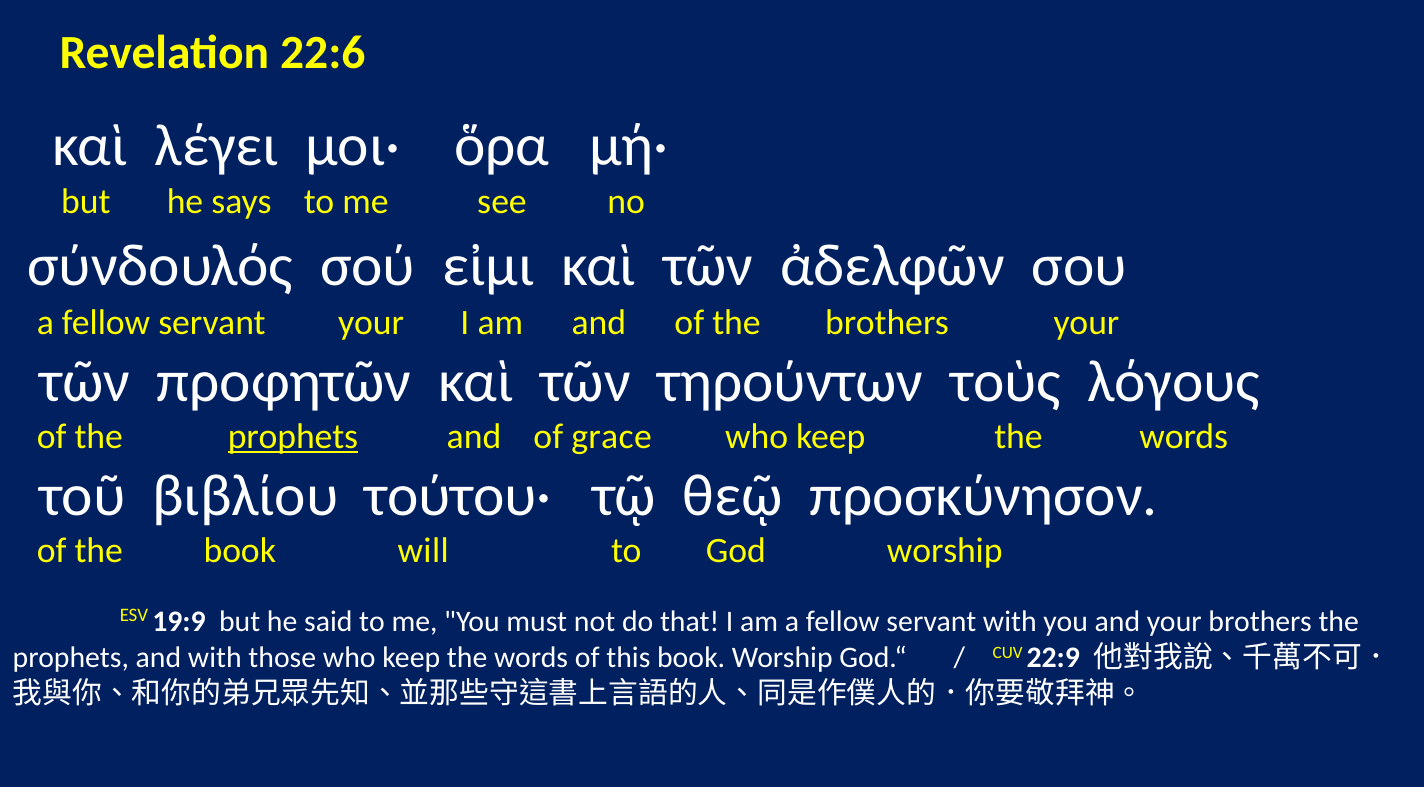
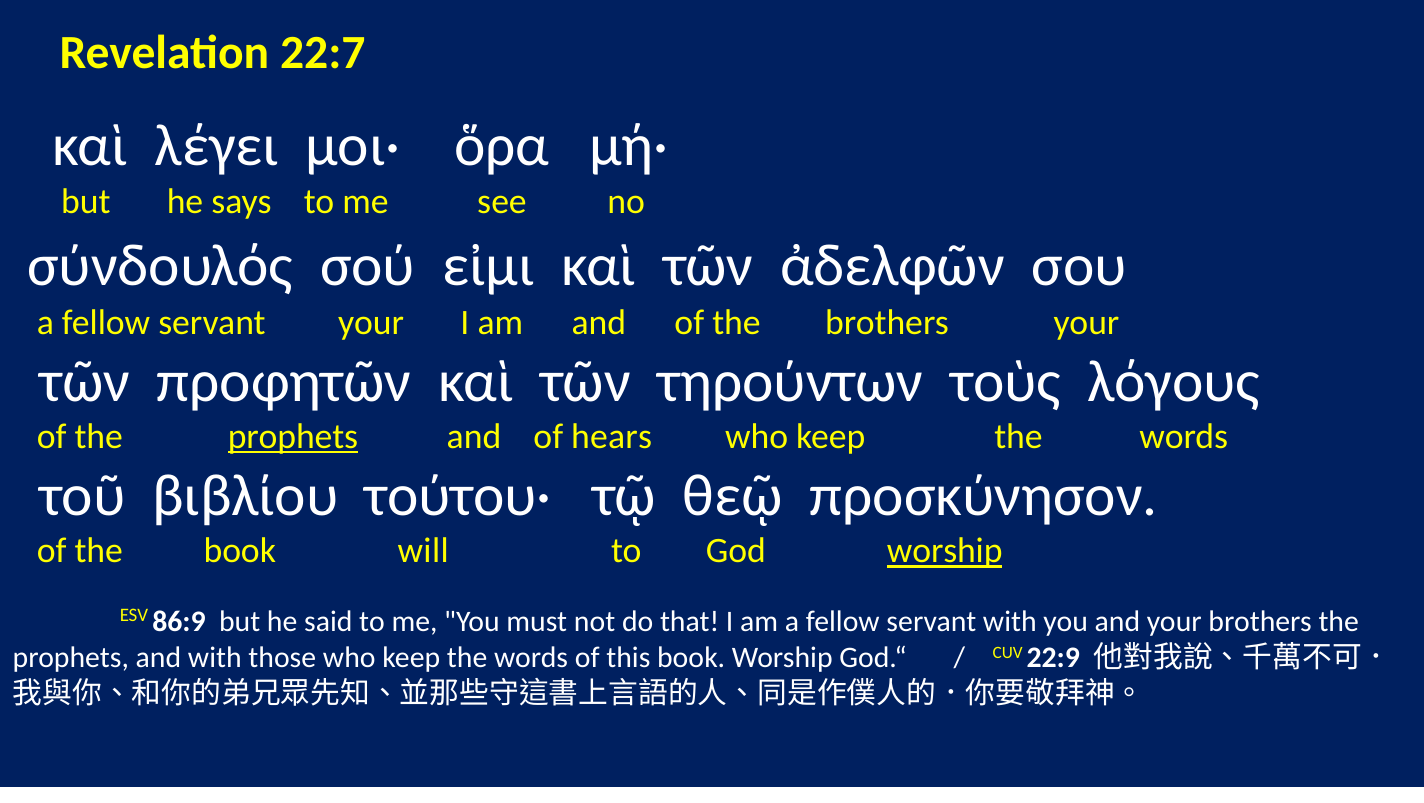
22:6: 22:6 -> 22:7
grace: grace -> hears
worship at (945, 551) underline: none -> present
19:9: 19:9 -> 86:9
